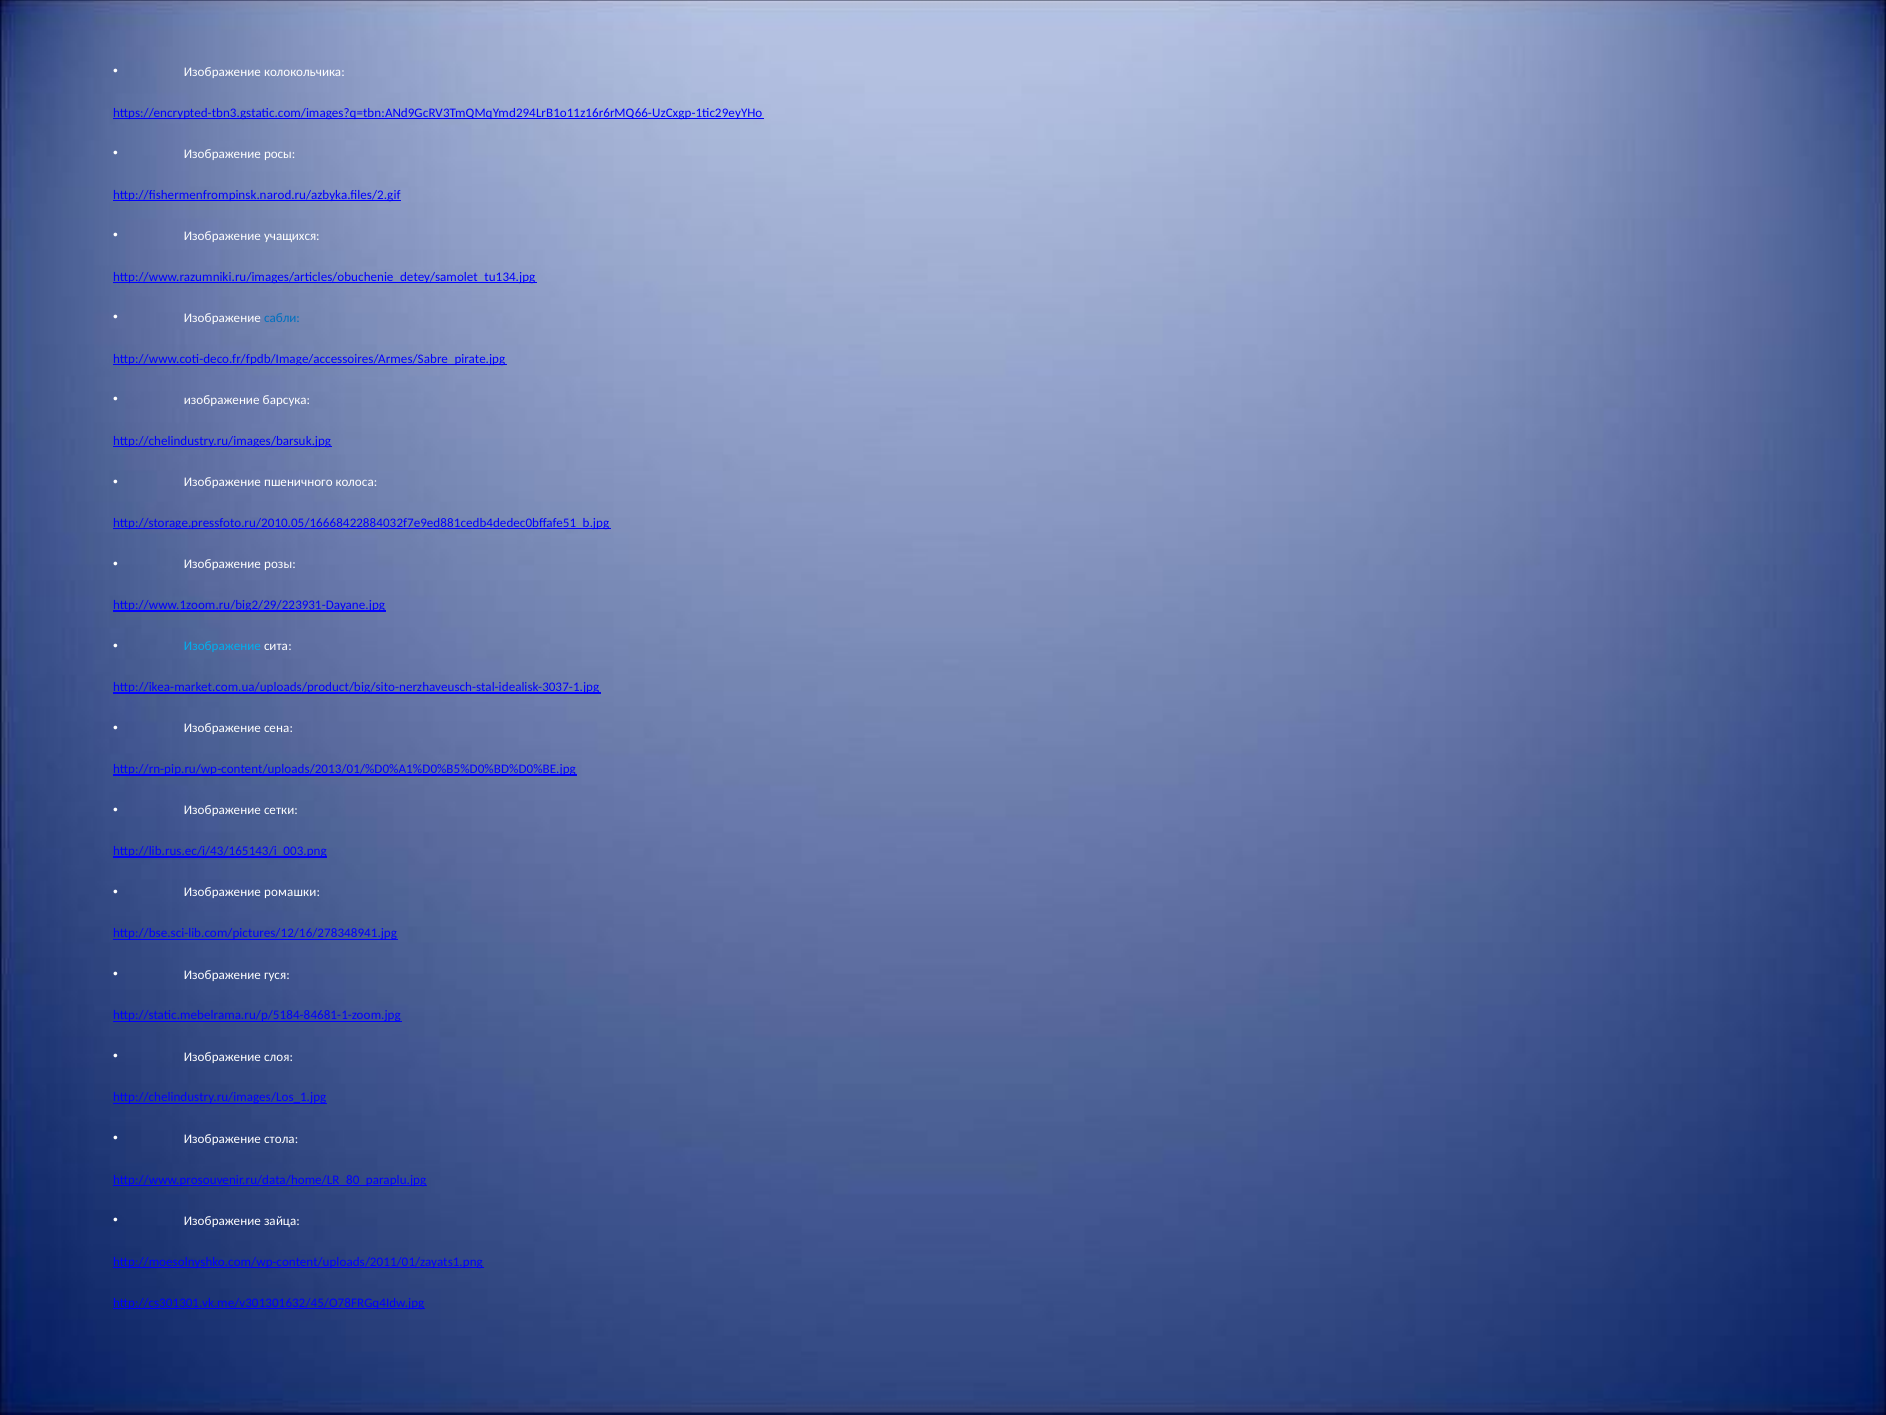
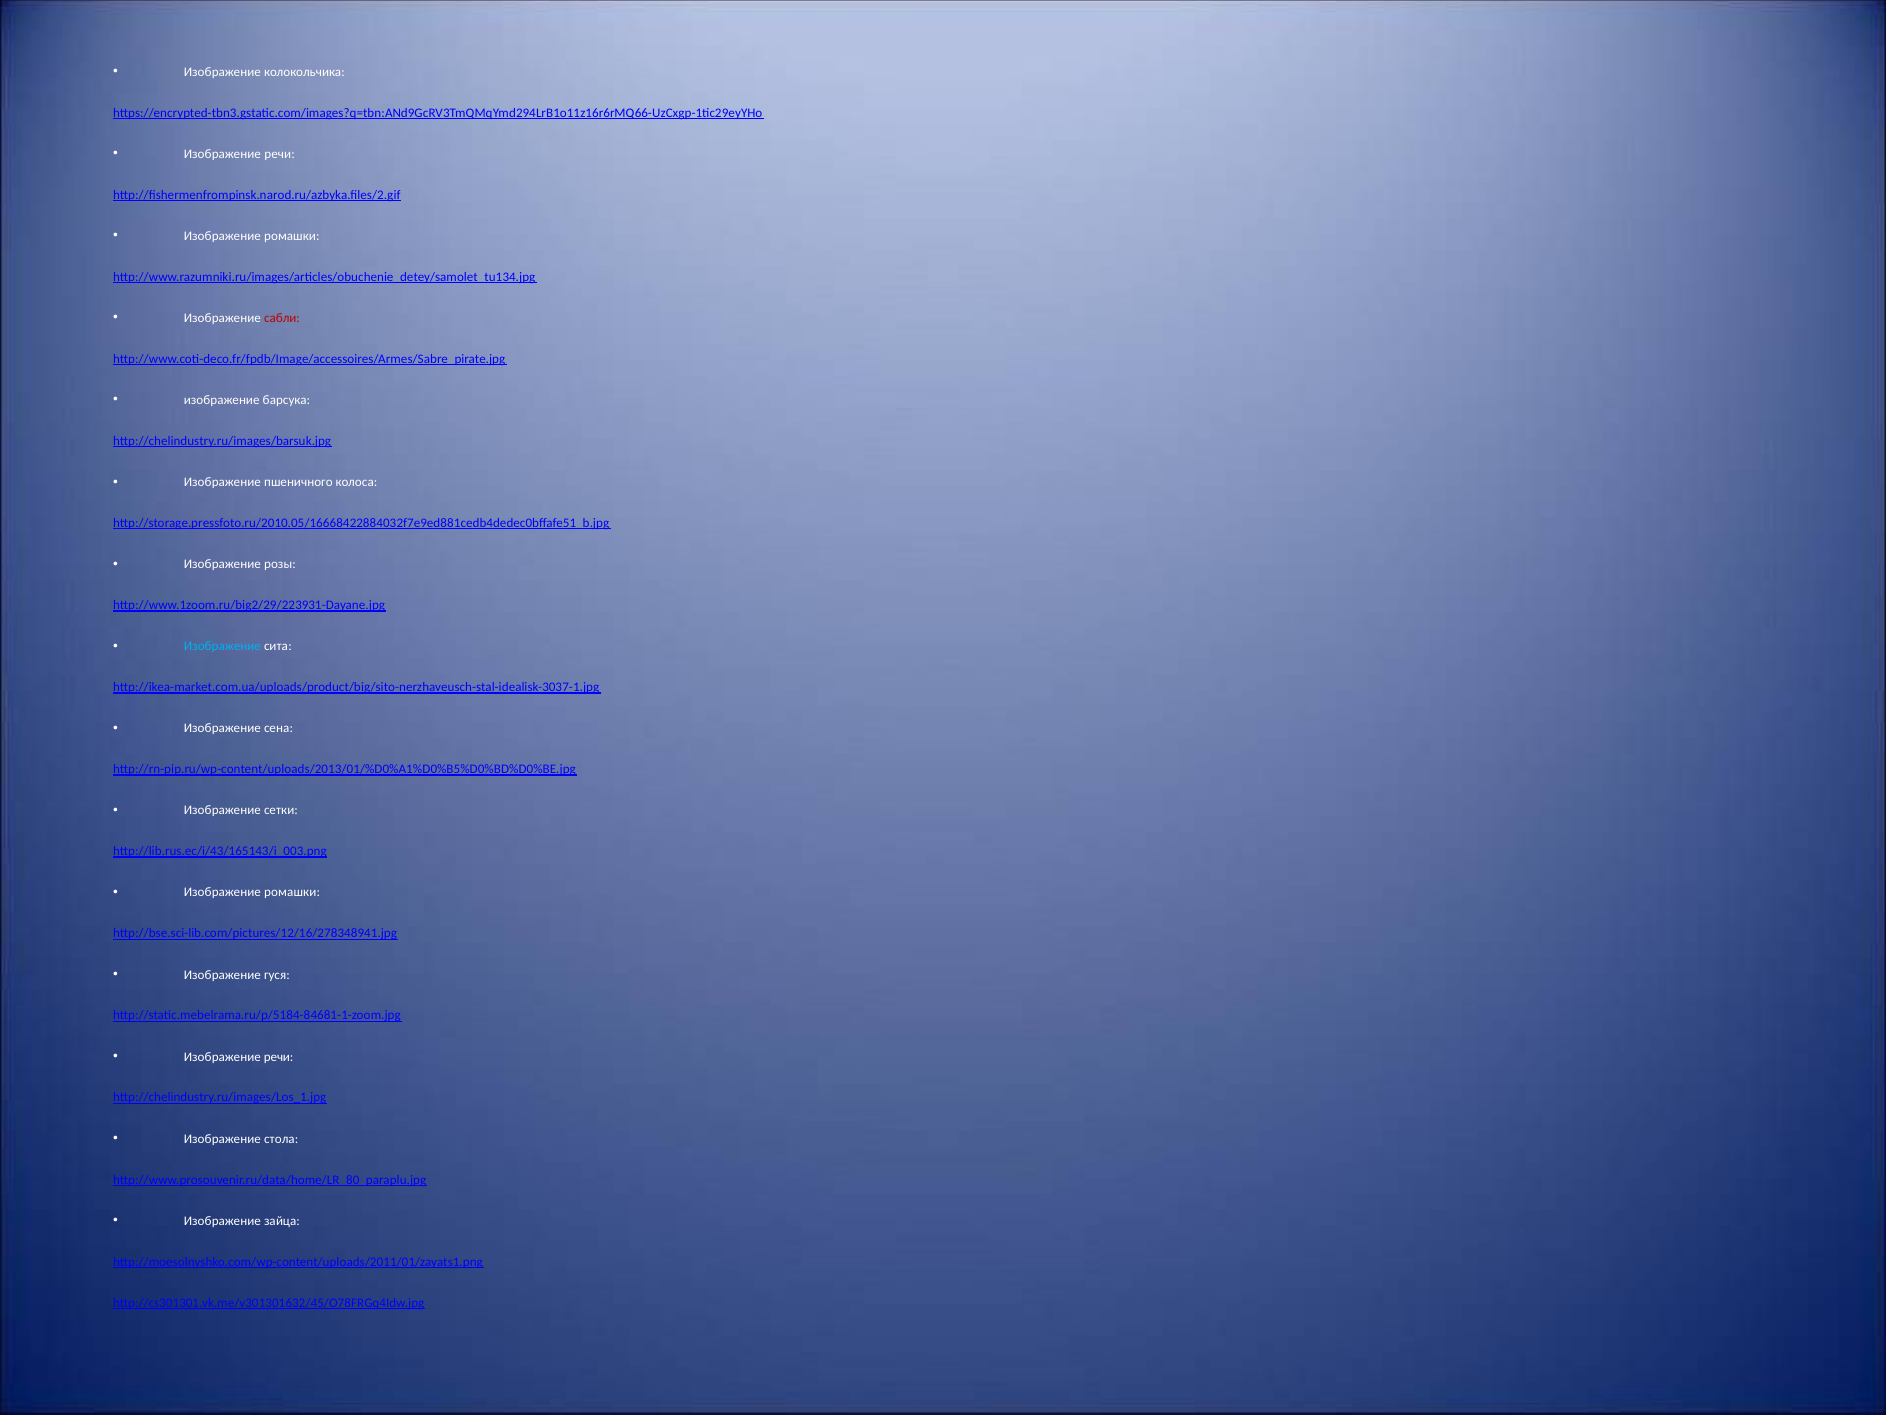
росы at (280, 154): росы -> речи
учащихся at (292, 236): учащихся -> ромашки
сабли colour: blue -> red
слоя at (279, 1056): слоя -> речи
